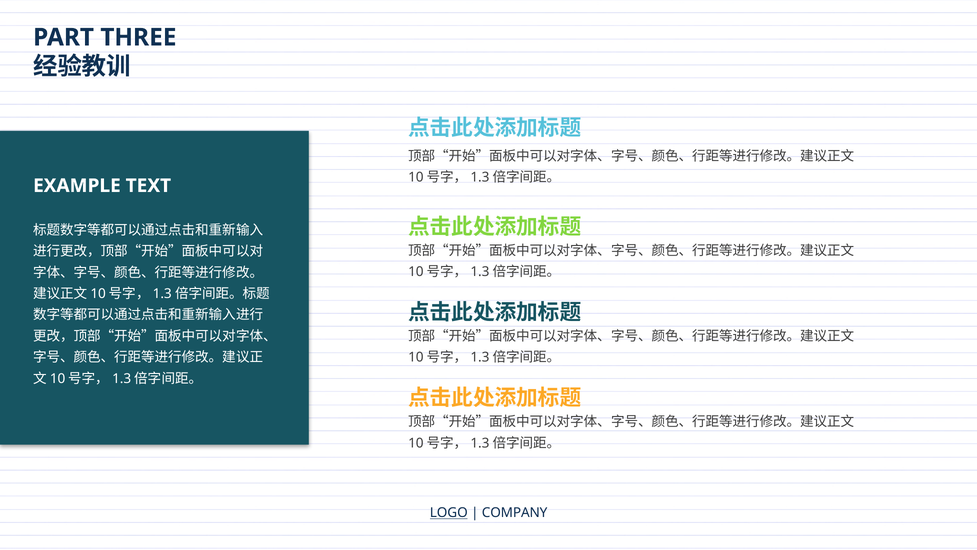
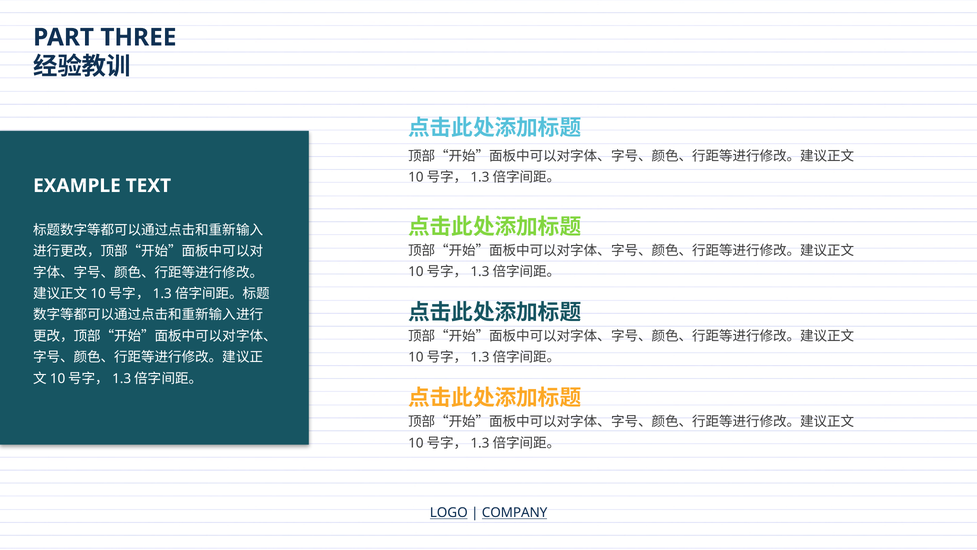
COMPANY underline: none -> present
